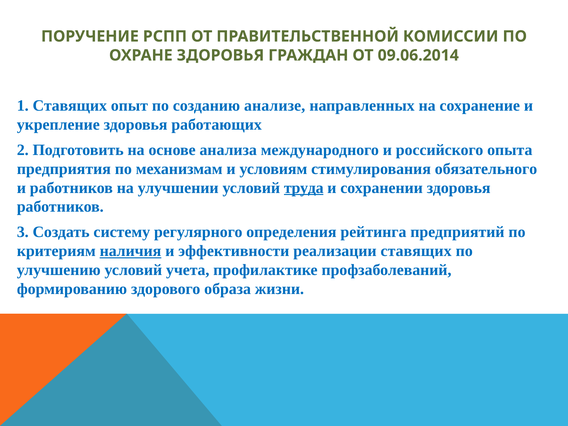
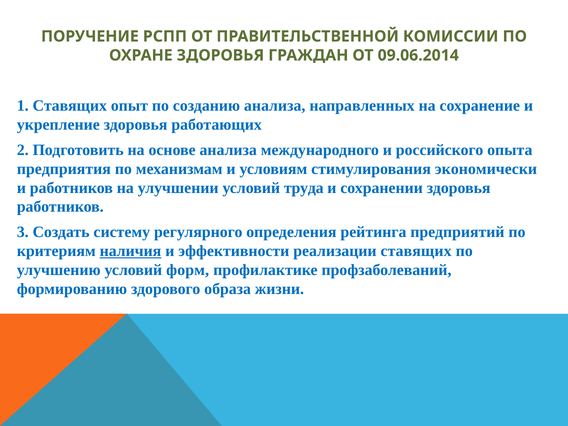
созданию анализе: анализе -> анализа
обязательного: обязательного -> экономически
труда underline: present -> none
учета: учета -> форм
